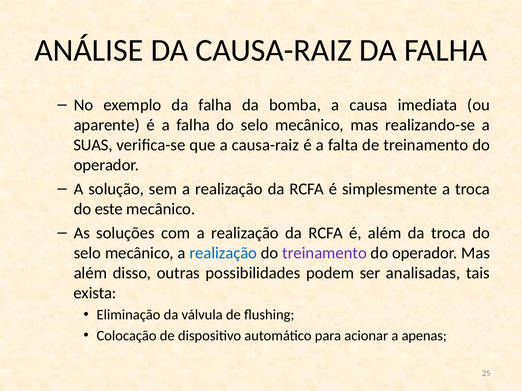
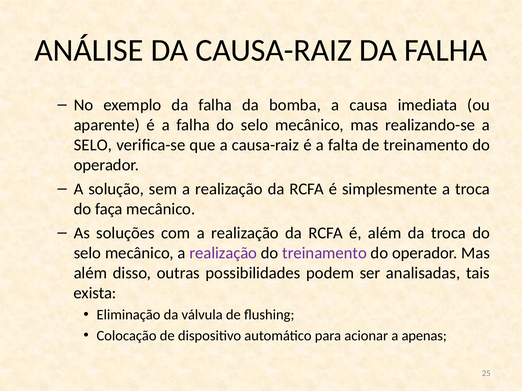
SUAS at (93, 145): SUAS -> SELO
este: este -> faça
realização at (223, 253) colour: blue -> purple
